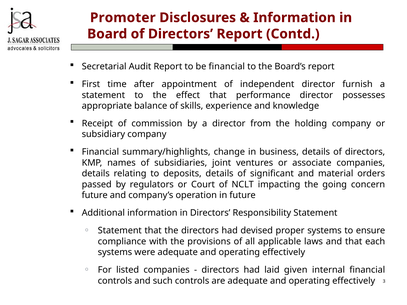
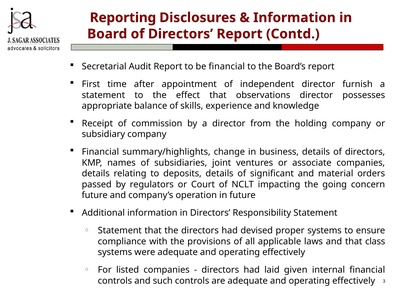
Promoter: Promoter -> Reporting
performance: performance -> observations
each: each -> class
